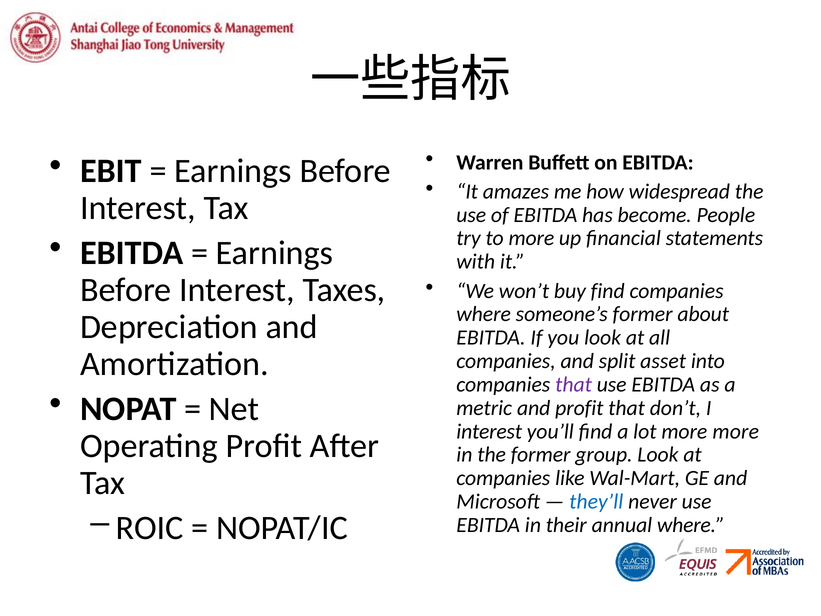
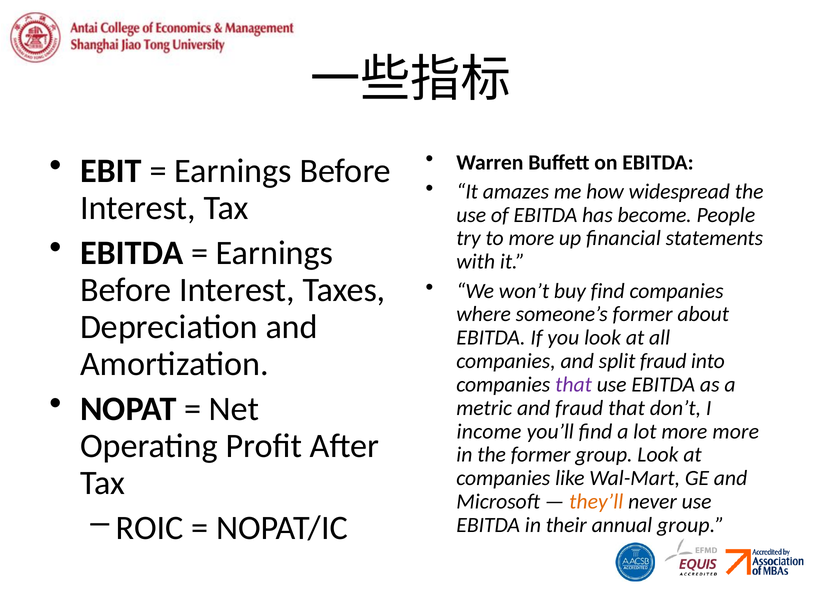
split asset: asset -> fraud
and profit: profit -> fraud
interest at (489, 431): interest -> income
they’ll colour: blue -> orange
annual where: where -> group
